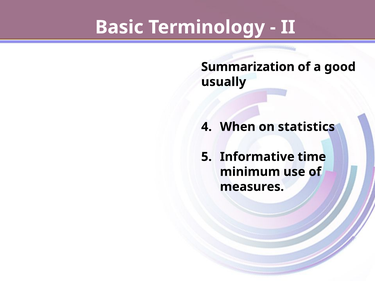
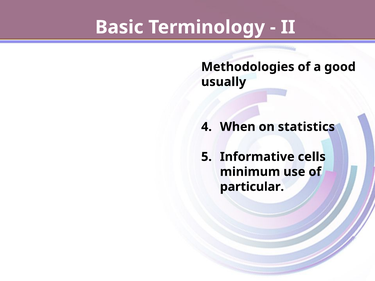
Summarization: Summarization -> Methodologies
time: time -> cells
measures: measures -> particular
